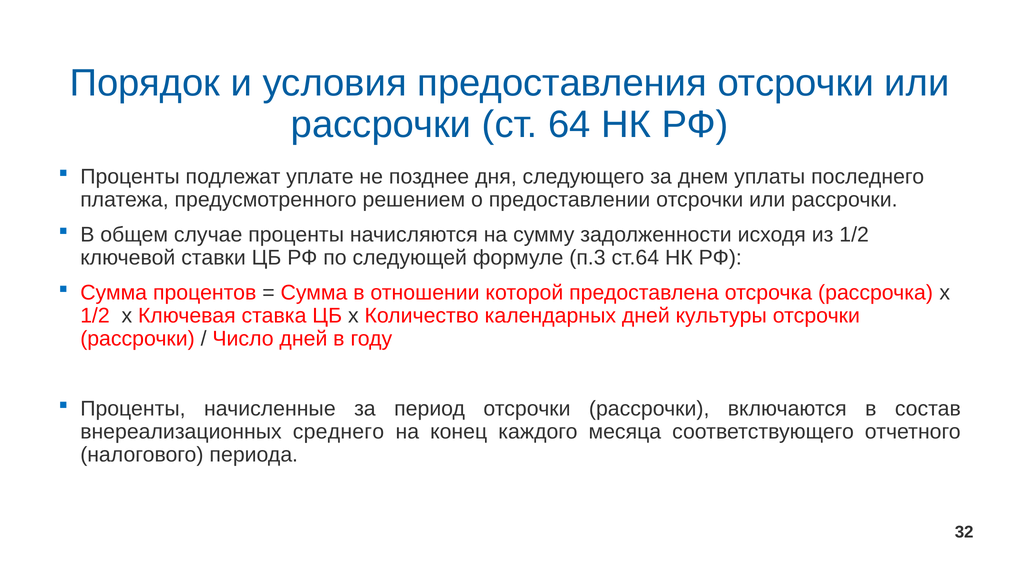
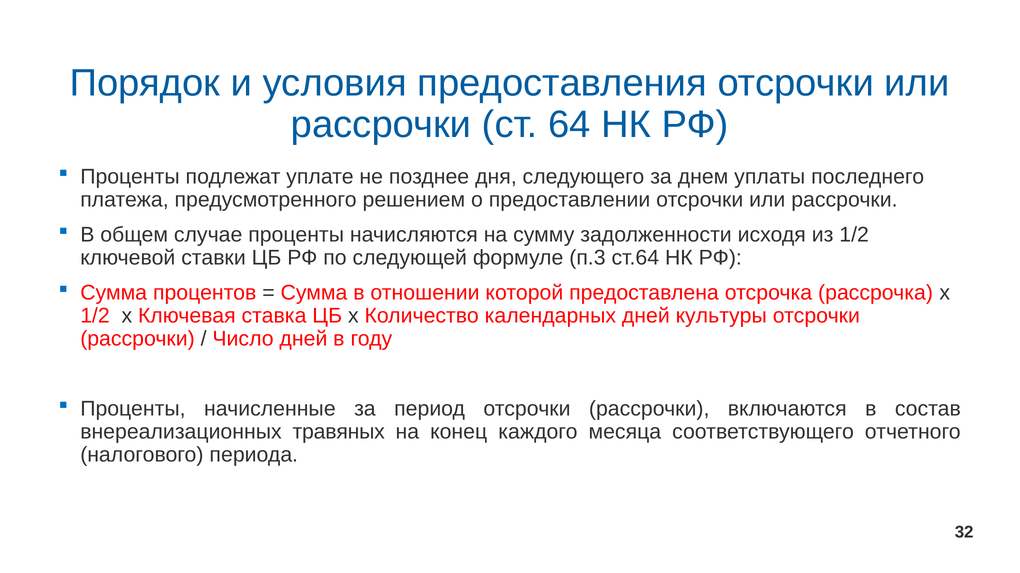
среднего: среднего -> травяных
